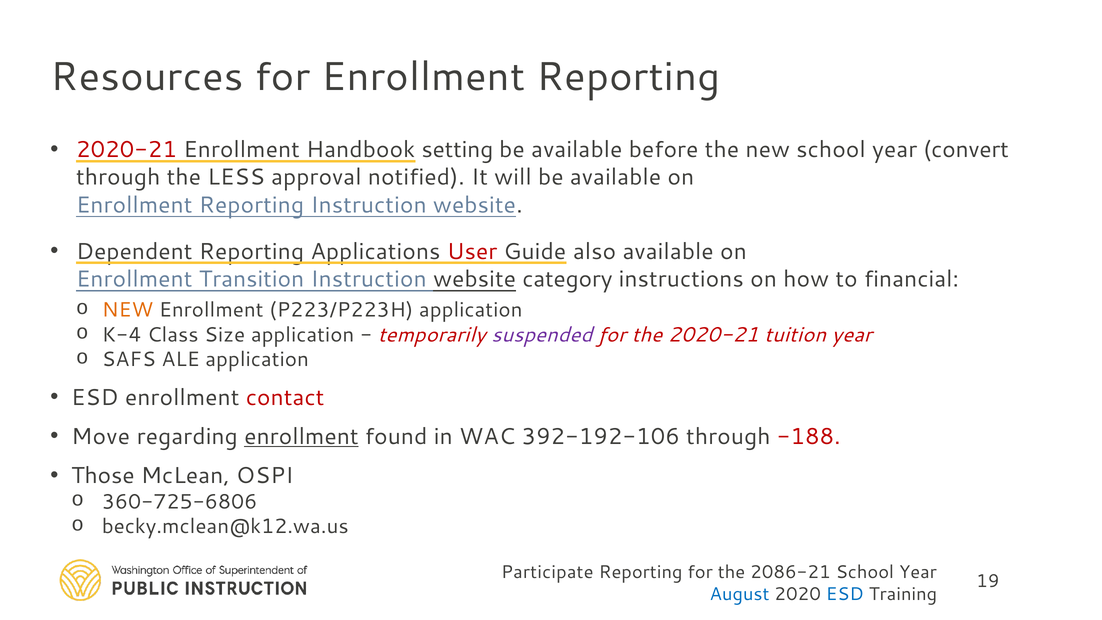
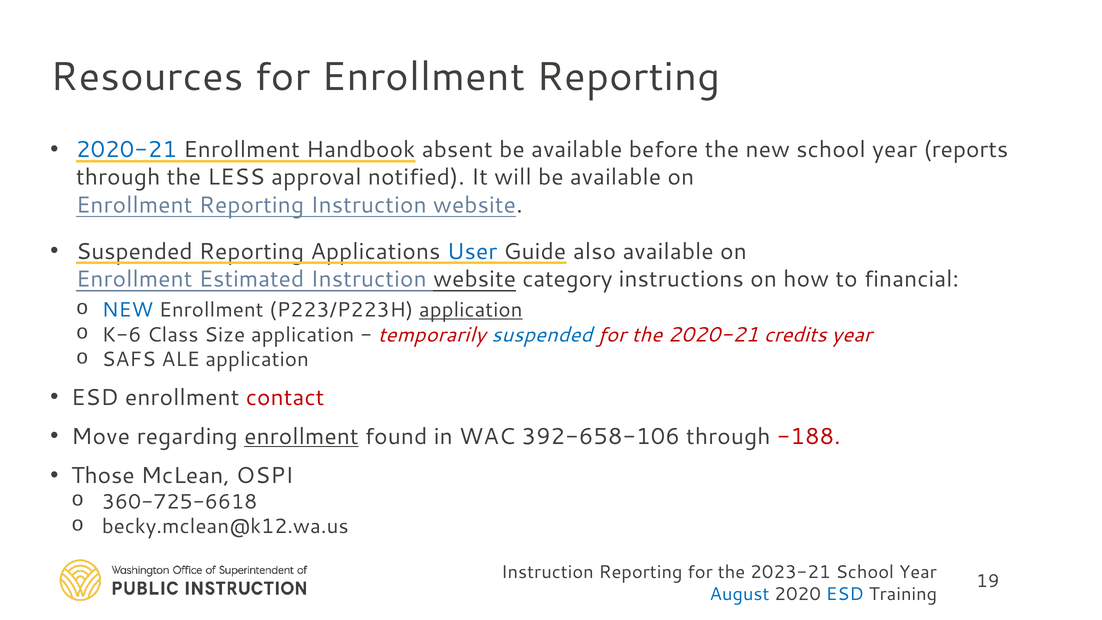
2020-21 at (127, 150) colour: red -> blue
setting: setting -> absent
convert: convert -> reports
Dependent at (134, 251): Dependent -> Suspended
User colour: red -> blue
Transition: Transition -> Estimated
NEW at (128, 310) colour: orange -> blue
application at (471, 310) underline: none -> present
K-4: K-4 -> K-6
suspended at (542, 335) colour: purple -> blue
tuition: tuition -> credits
392-192-106: 392-192-106 -> 392-658-106
360-725-6806: 360-725-6806 -> 360-725-6618
Participate at (547, 572): Participate -> Instruction
2086-21: 2086-21 -> 2023-21
